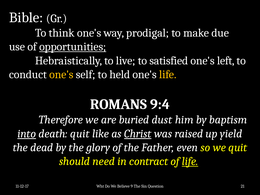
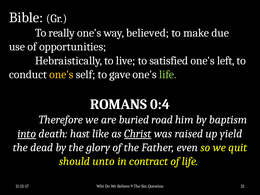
think: think -> really
prodigal: prodigal -> believed
opportunities underline: present -> none
held: held -> gave
life at (168, 74) colour: yellow -> light green
9:4: 9:4 -> 0:4
dust: dust -> road
death quit: quit -> hast
need: need -> unto
life at (190, 161) underline: present -> none
